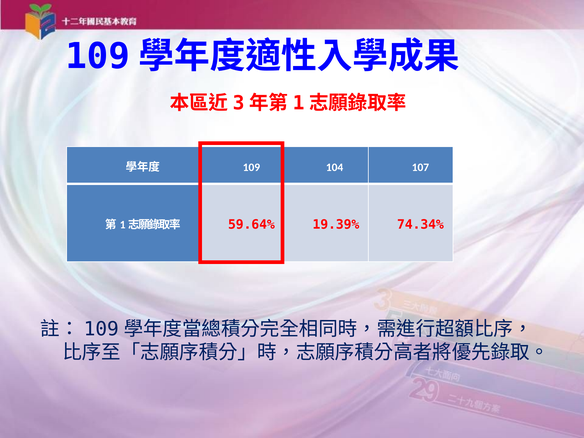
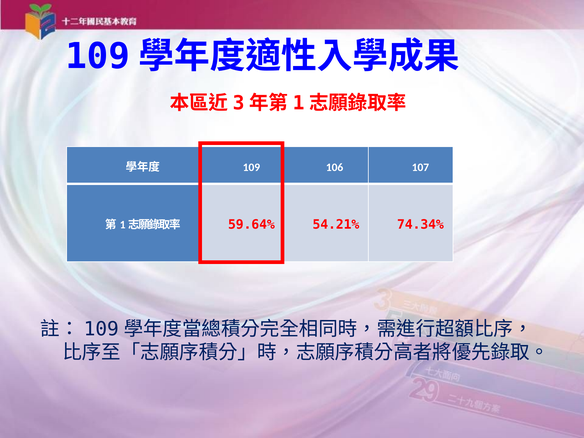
104: 104 -> 106
19.39%: 19.39% -> 54.21%
